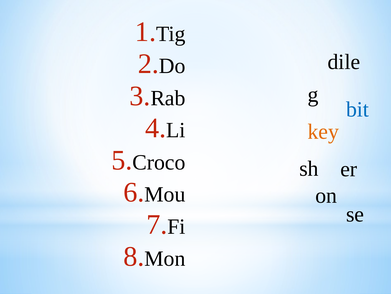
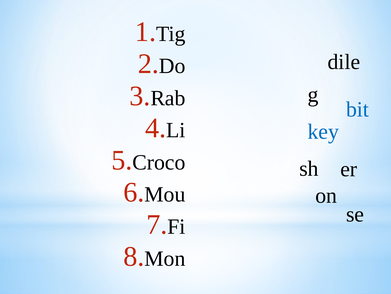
key colour: orange -> blue
